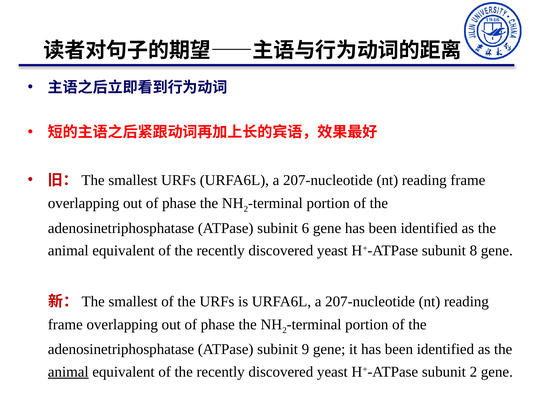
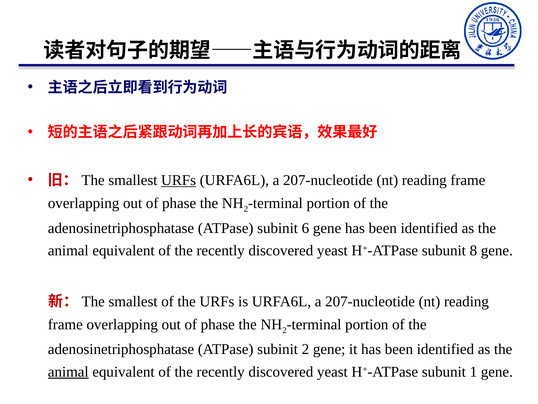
URFs at (179, 180) underline: none -> present
subinit 9: 9 -> 2
subunit 2: 2 -> 1
